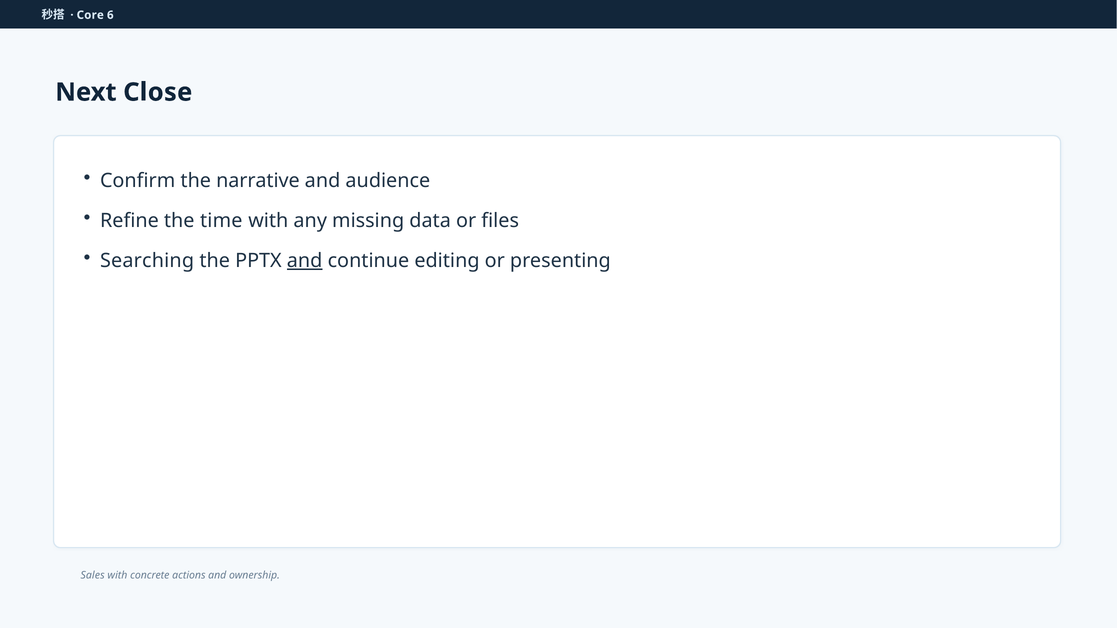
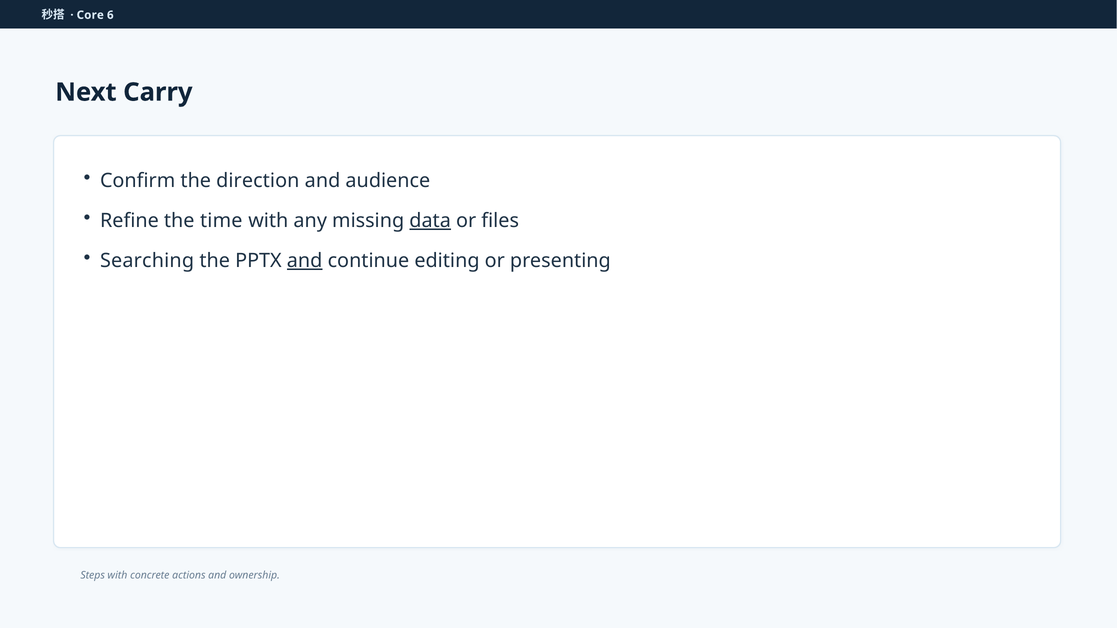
Close: Close -> Carry
narrative: narrative -> direction
data underline: none -> present
Sales: Sales -> Steps
